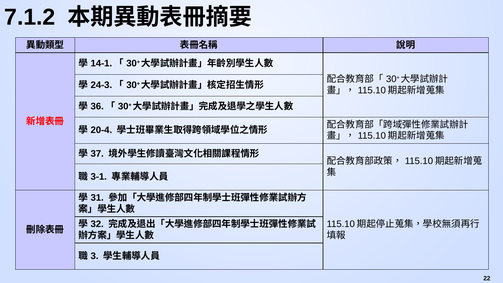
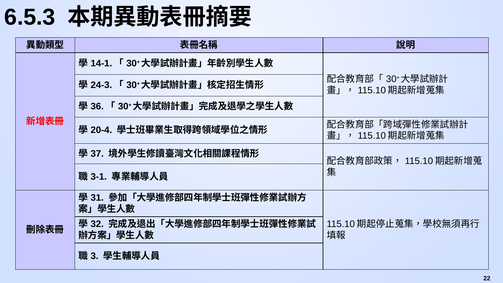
7.1.2: 7.1.2 -> 6.5.3
